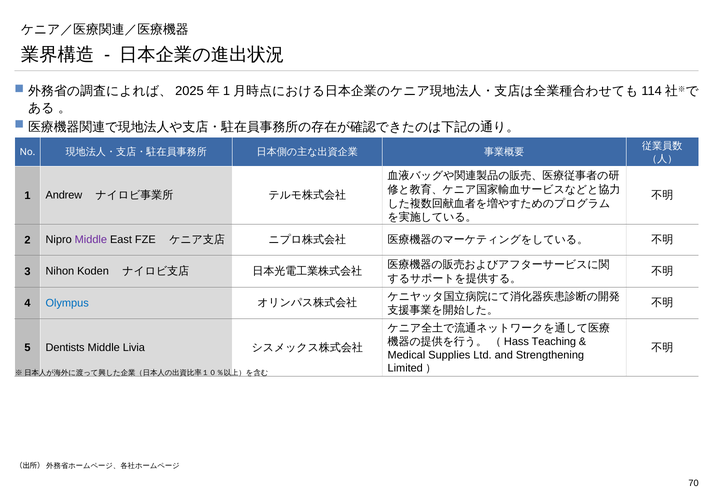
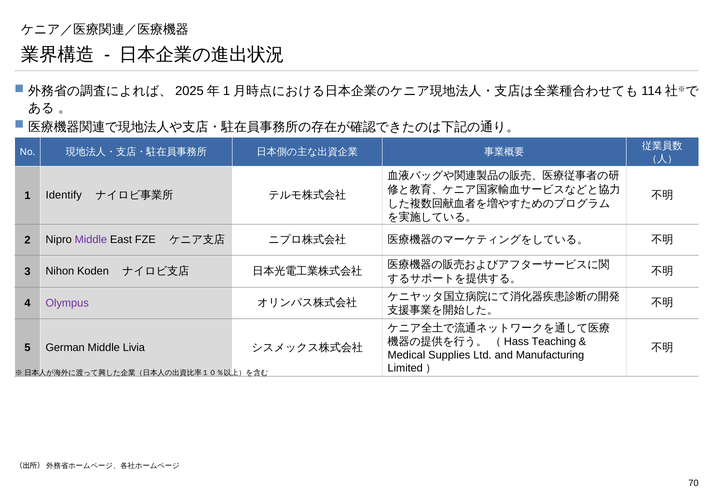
Andrew: Andrew -> Identify
Olympus colour: blue -> purple
Dentists: Dentists -> German
Strengthening: Strengthening -> Manufacturing
